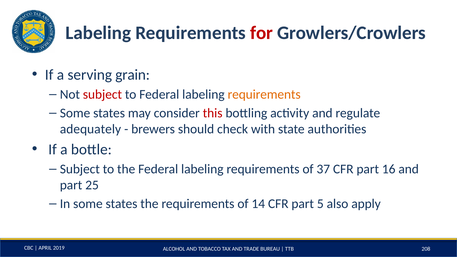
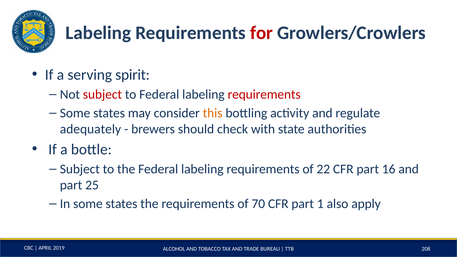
grain: grain -> spirit
requirements at (264, 94) colour: orange -> red
this colour: red -> orange
37: 37 -> 22
14: 14 -> 70
5: 5 -> 1
